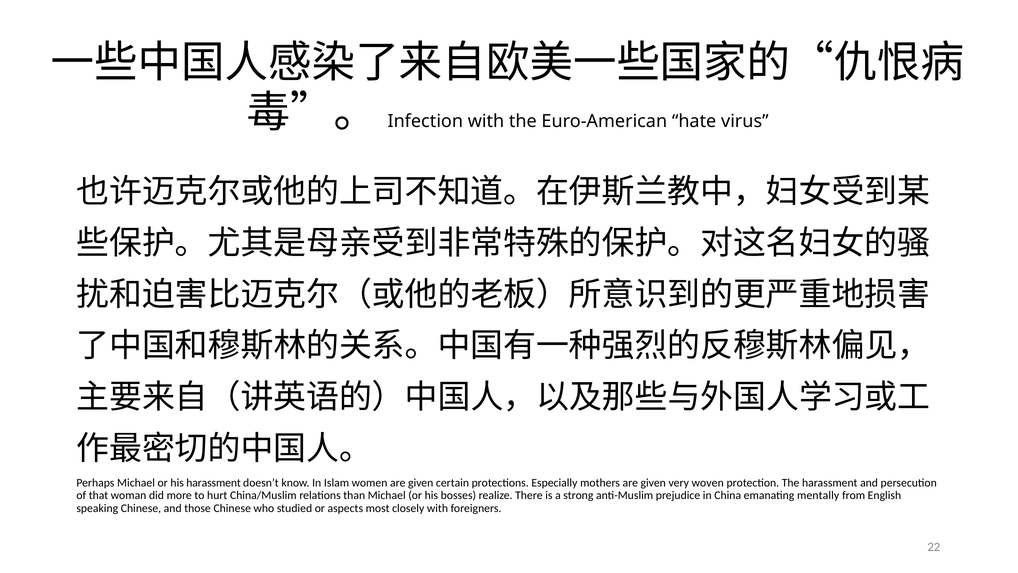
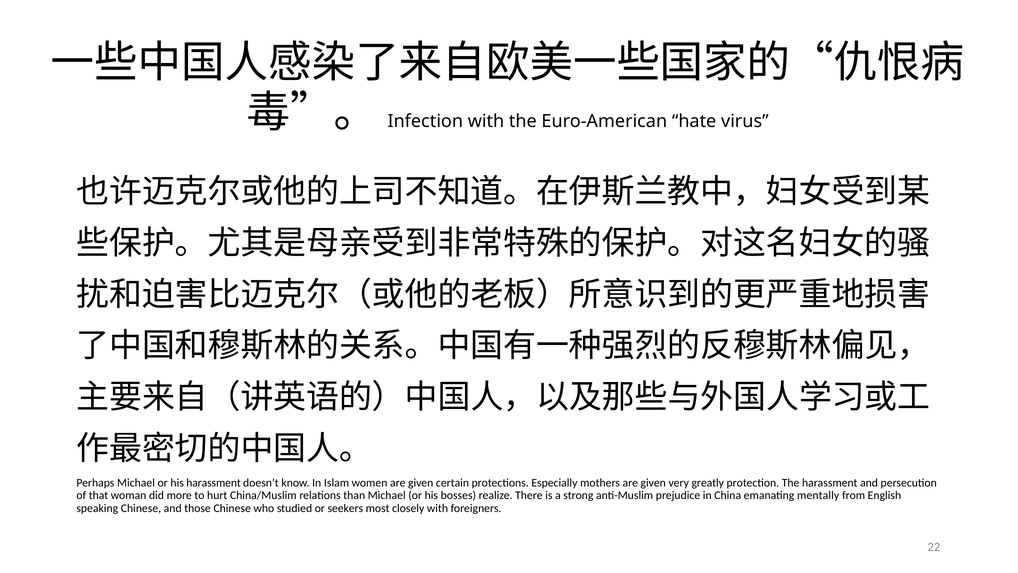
woven: woven -> greatly
aspects: aspects -> seekers
